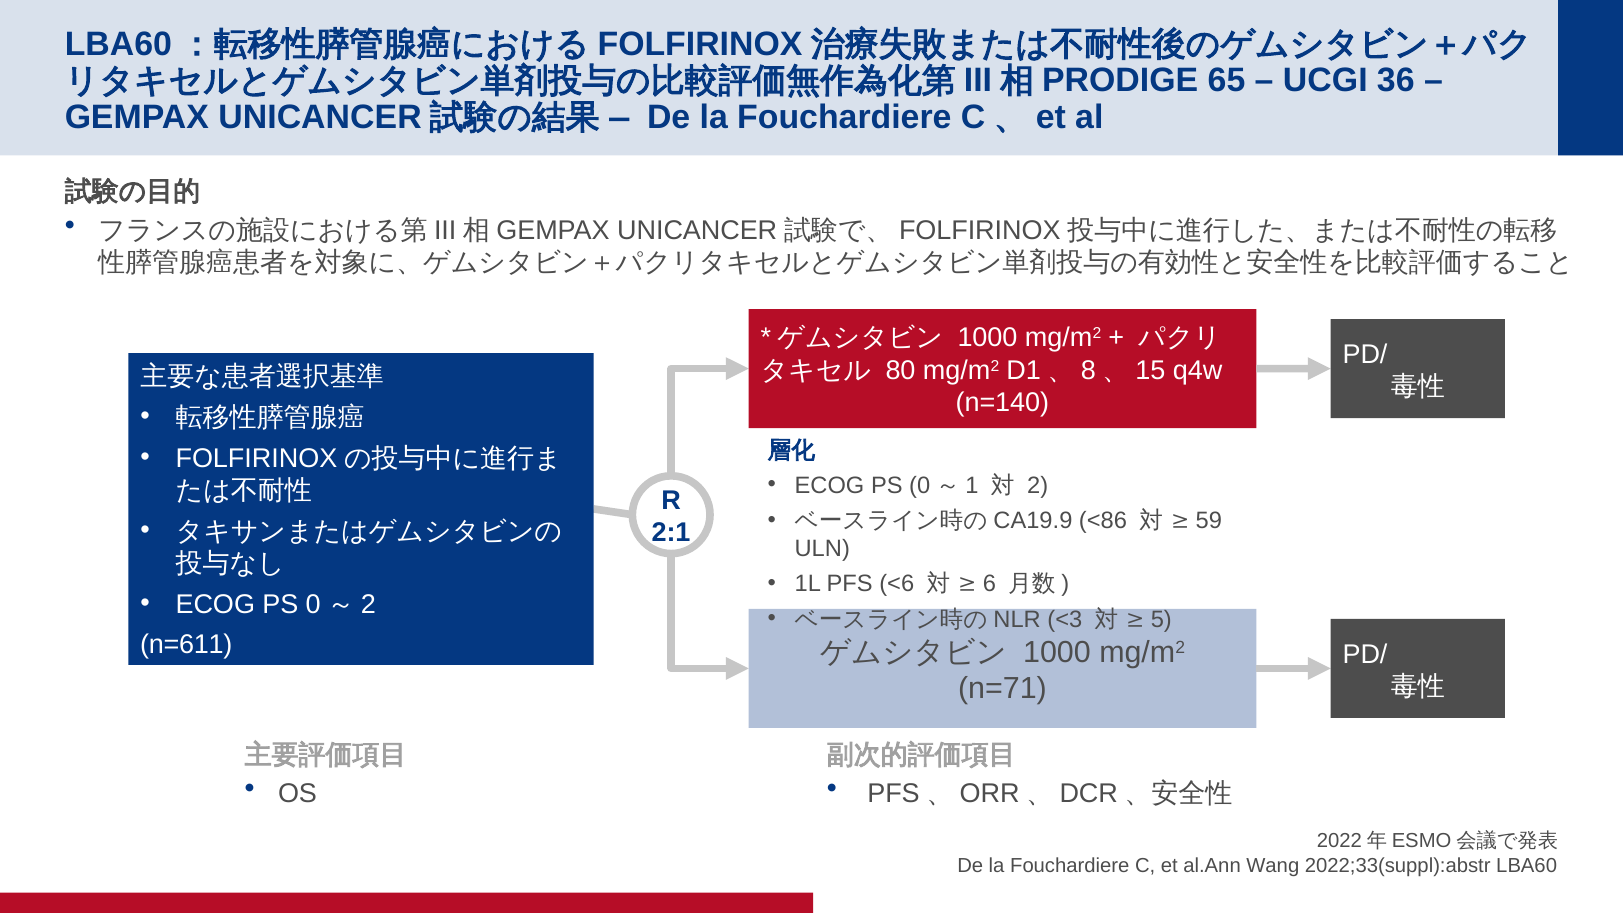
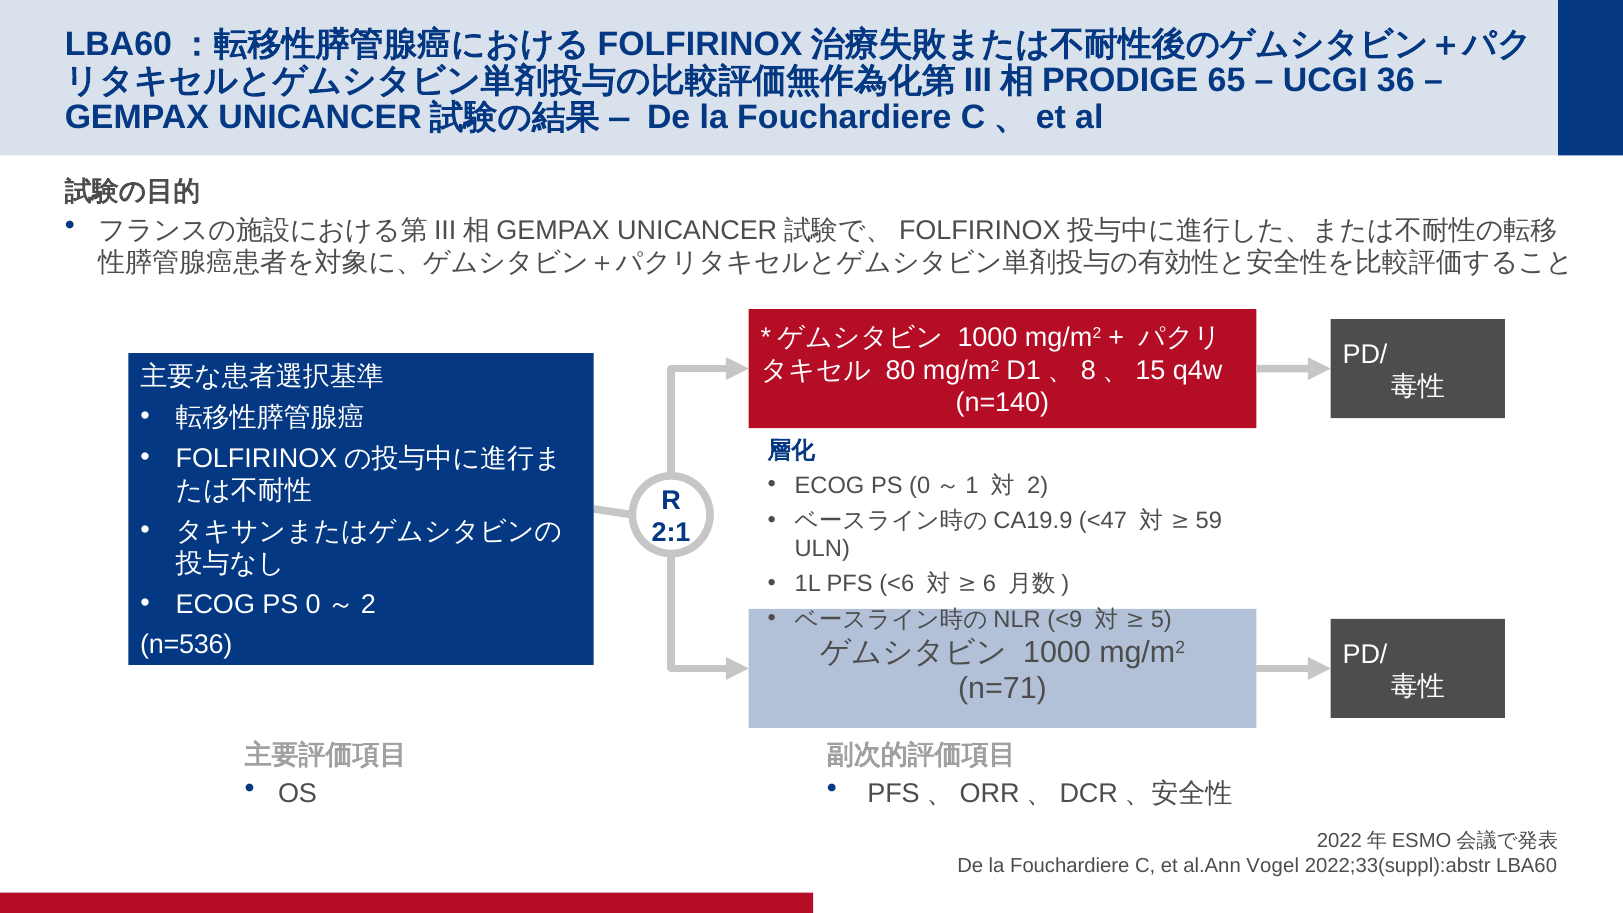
<86: <86 -> <47
<3: <3 -> <9
n=611: n=611 -> n=536
Wang: Wang -> Vogel
